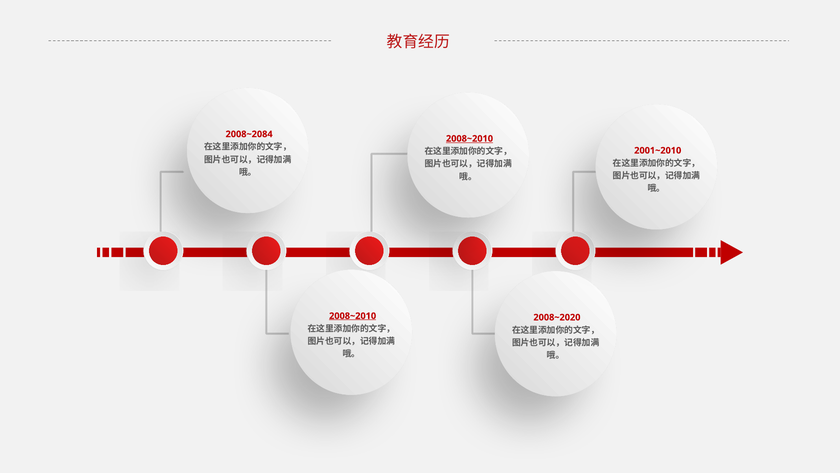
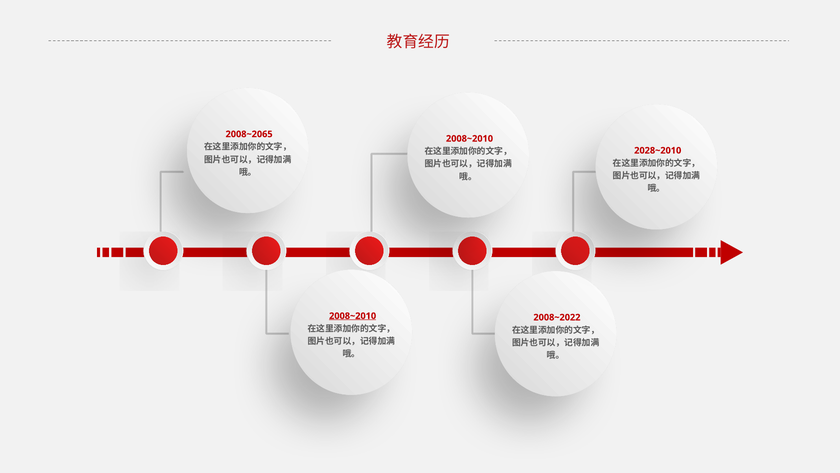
2008~2084: 2008~2084 -> 2008~2065
2008~2010 at (470, 139) underline: present -> none
2001~2010: 2001~2010 -> 2028~2010
2008~2020: 2008~2020 -> 2008~2022
